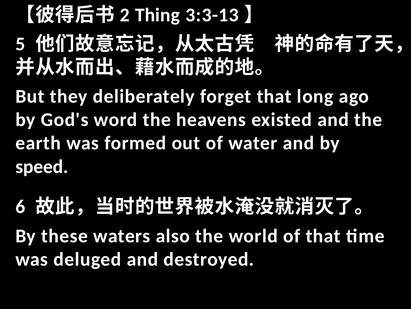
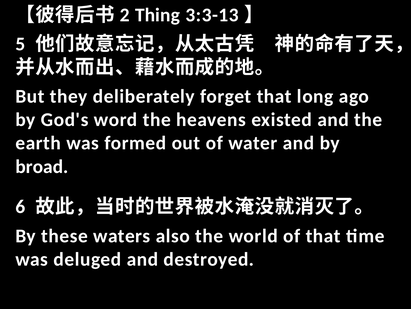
speed: speed -> broad
